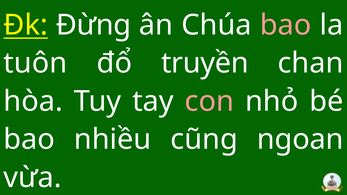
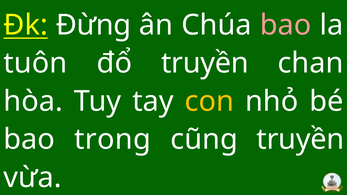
con colour: pink -> yellow
nhiều: nhiều -> trong
cũng ngoan: ngoan -> truyền
